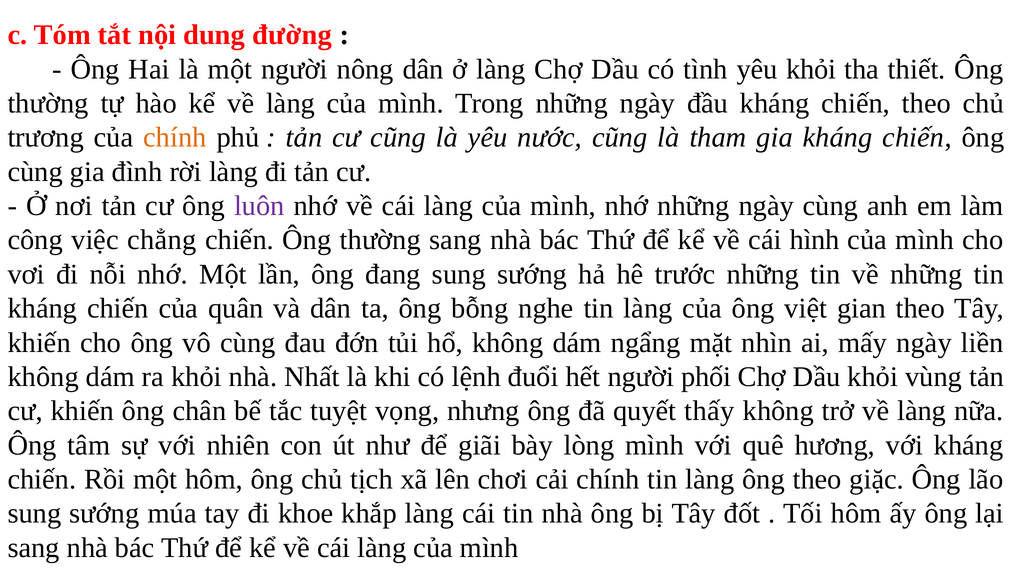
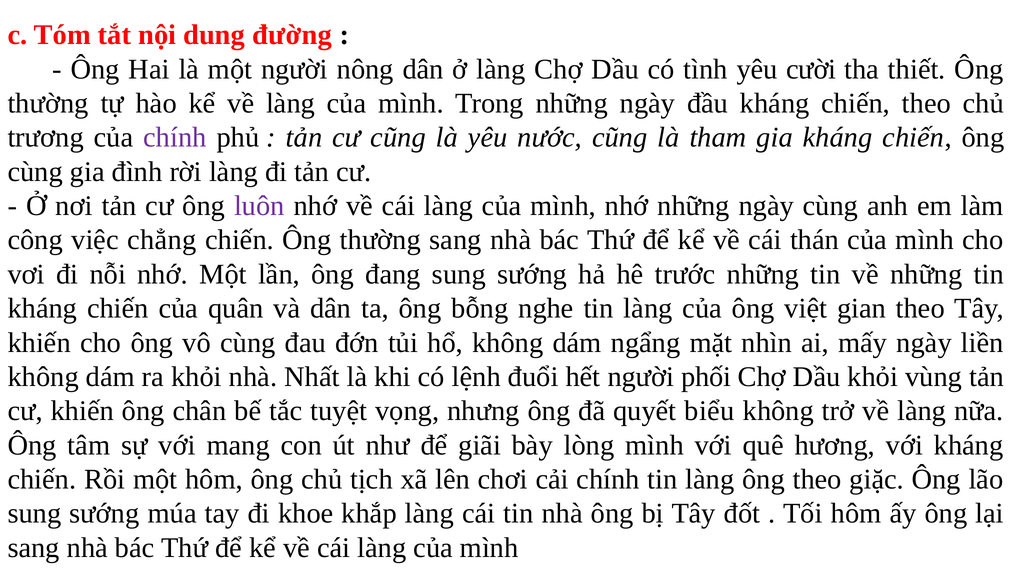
yêu khỏi: khỏi -> cười
chính at (175, 138) colour: orange -> purple
hình: hình -> thán
thấy: thấy -> biểu
nhiên: nhiên -> mang
